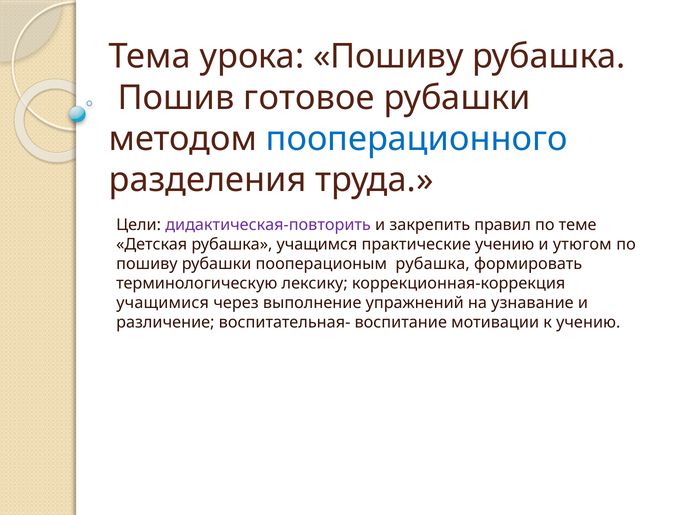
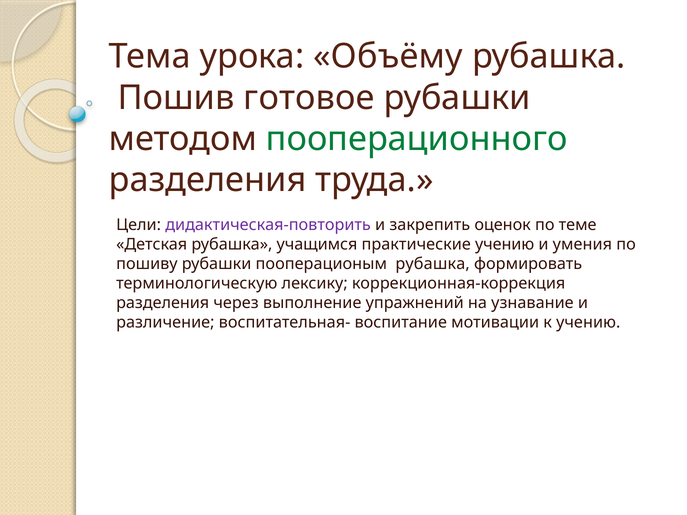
урока Пошиву: Пошиву -> Объёму
пооперационного colour: blue -> green
правил: правил -> оценок
утюгом: утюгом -> умения
учащимися at (163, 303): учащимися -> разделения
